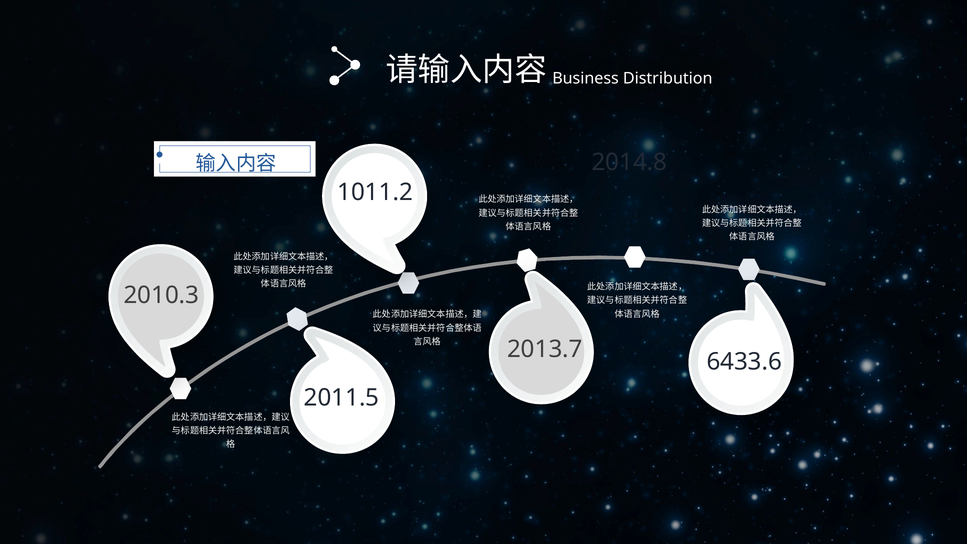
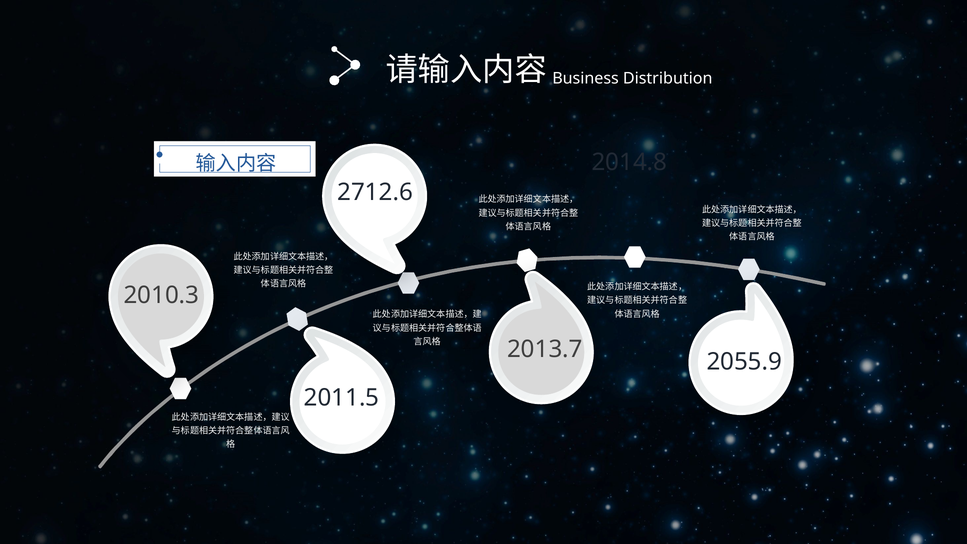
1011.2: 1011.2 -> 2712.6
6433.6: 6433.6 -> 2055.9
